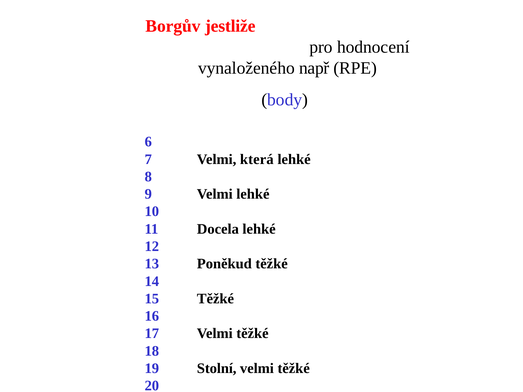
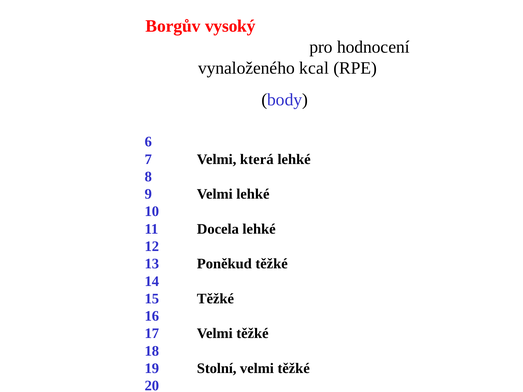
jestliže: jestliže -> vysoký
např: např -> kcal
